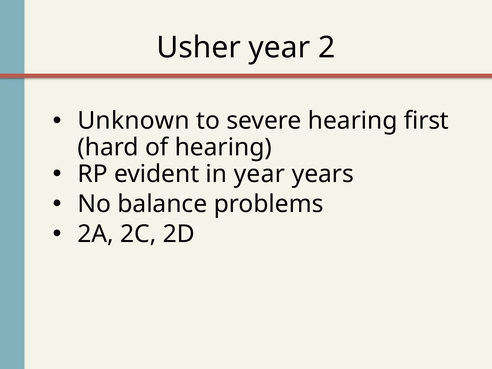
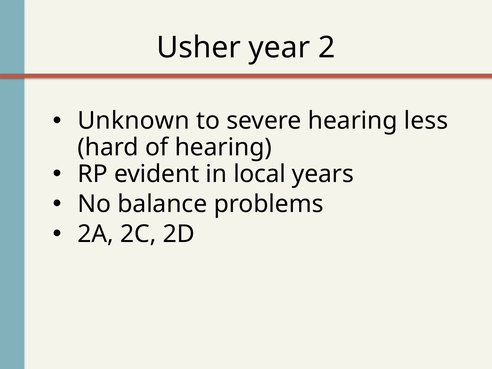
first: first -> less
in year: year -> local
